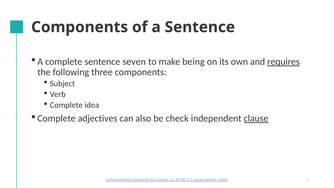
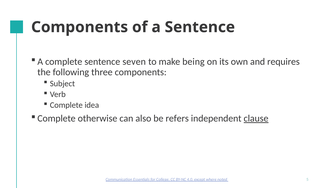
requires underline: present -> none
adjectives: adjectives -> otherwise
check: check -> refers
